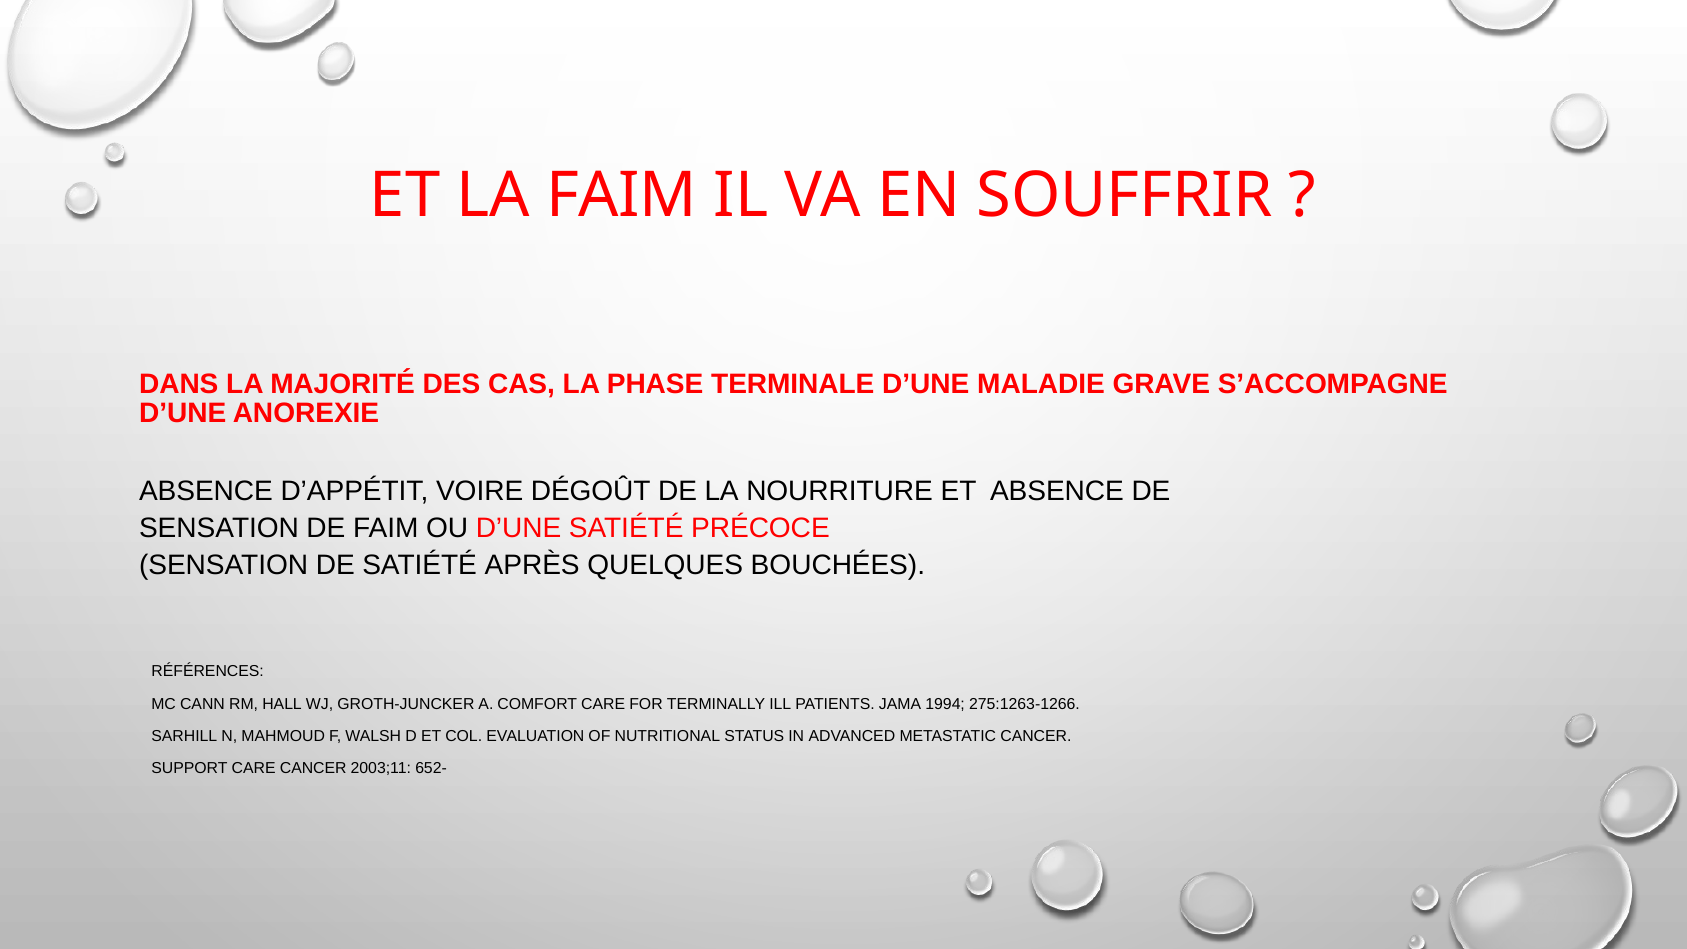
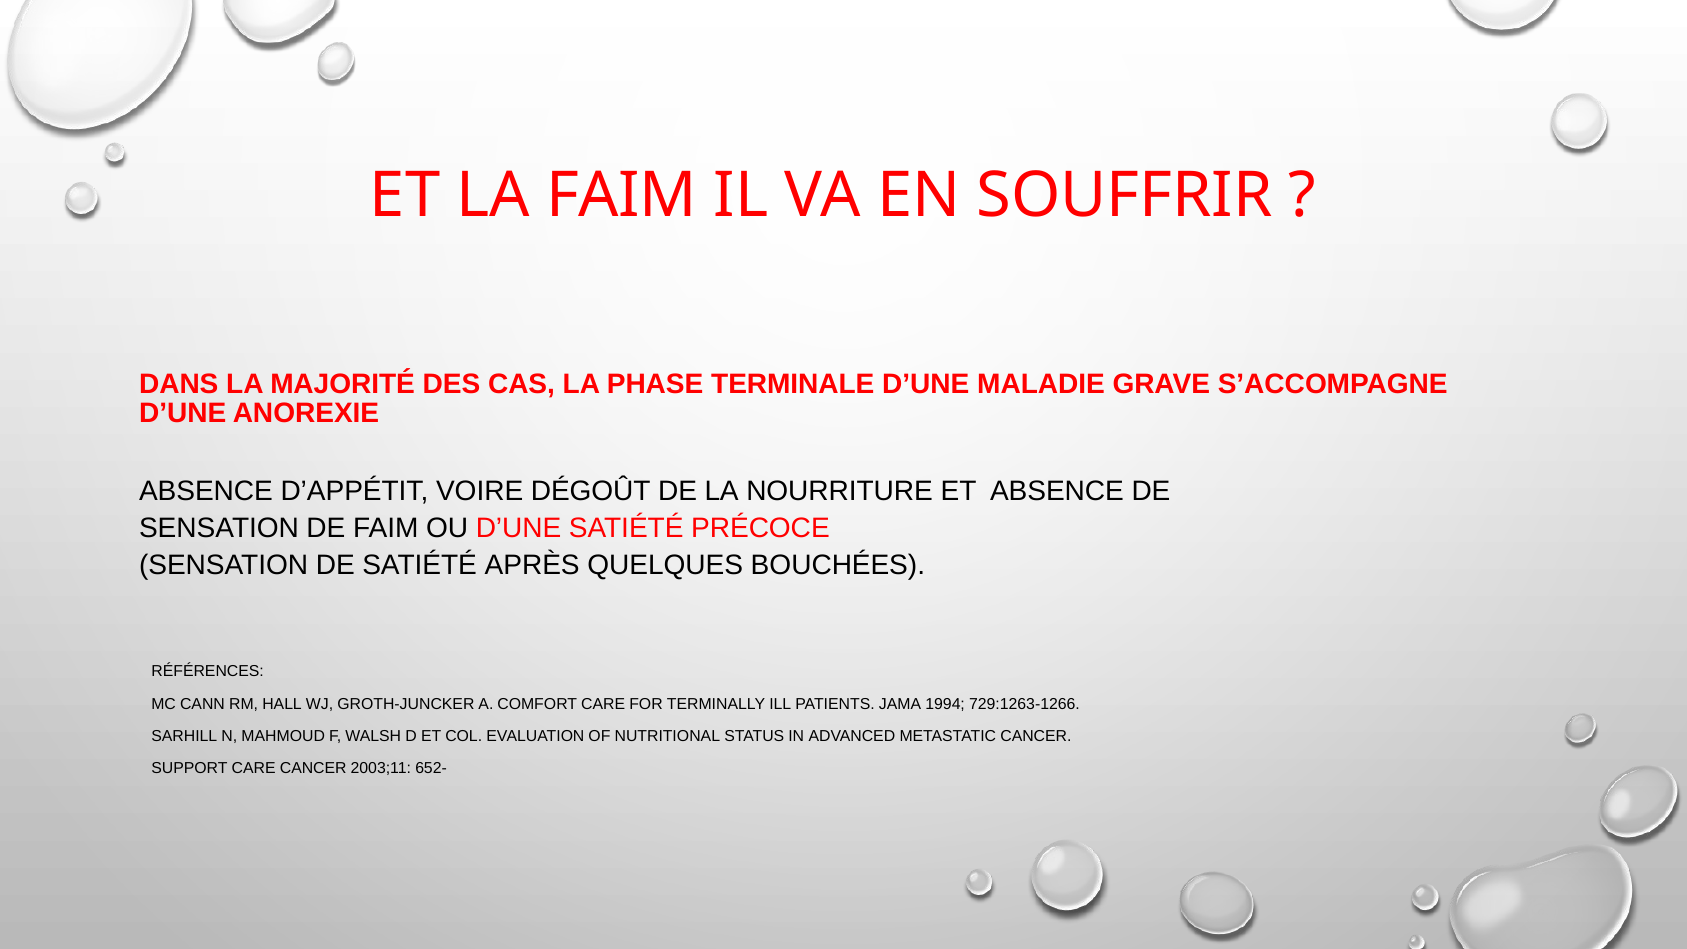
275:1263-1266: 275:1263-1266 -> 729:1263-1266
